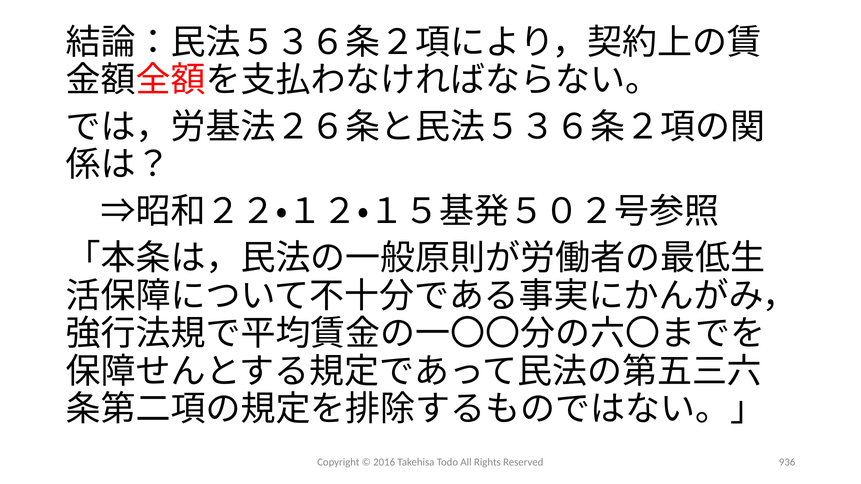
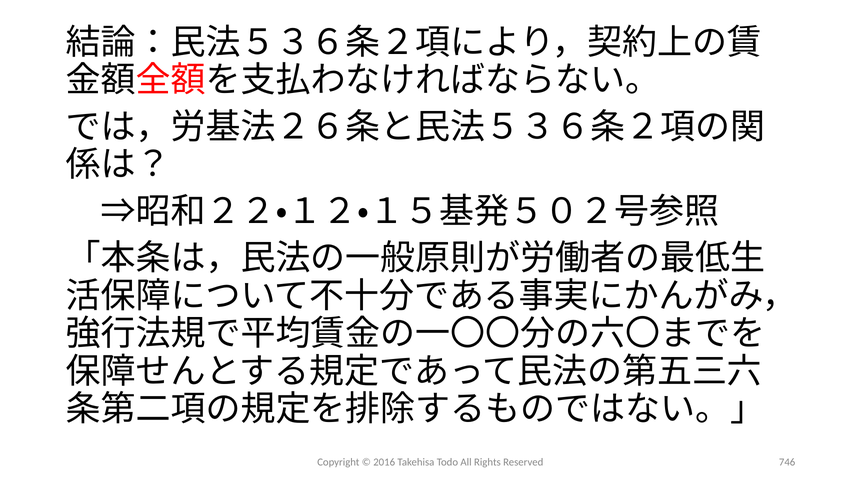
936: 936 -> 746
